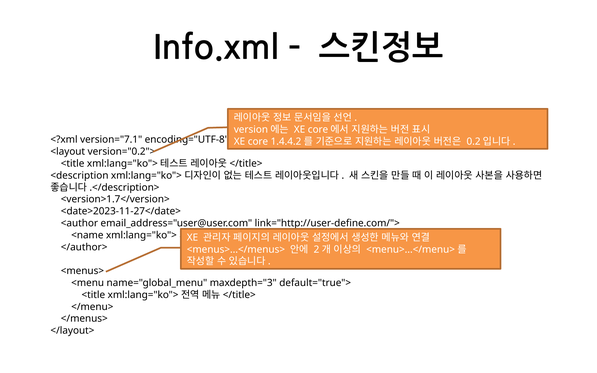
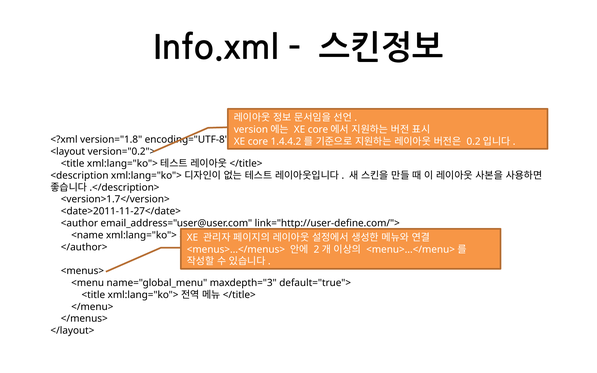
version="7.1: version="7.1 -> version="1.8
<date>2023-11-27</date>: <date>2023-11-27</date> -> <date>2011-11-27</date>
